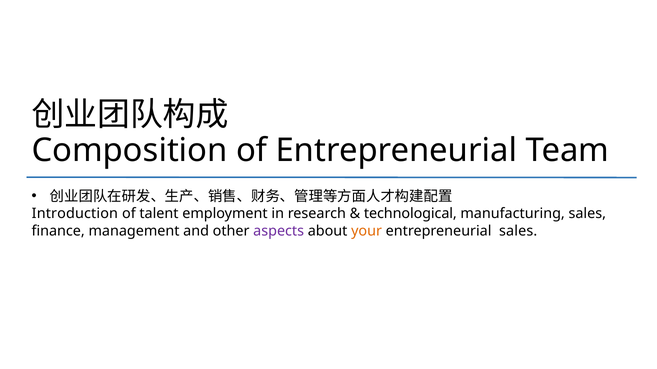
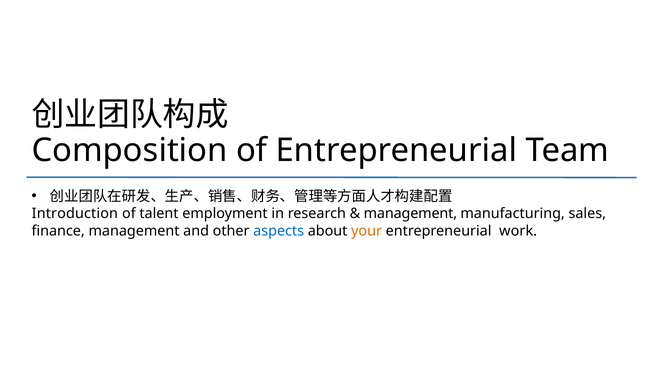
technological at (410, 214): technological -> management
aspects colour: purple -> blue
entrepreneurial sales: sales -> work
